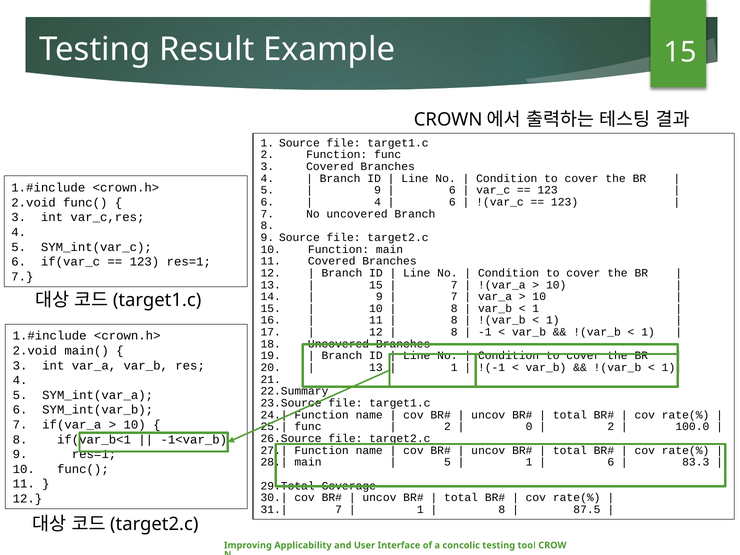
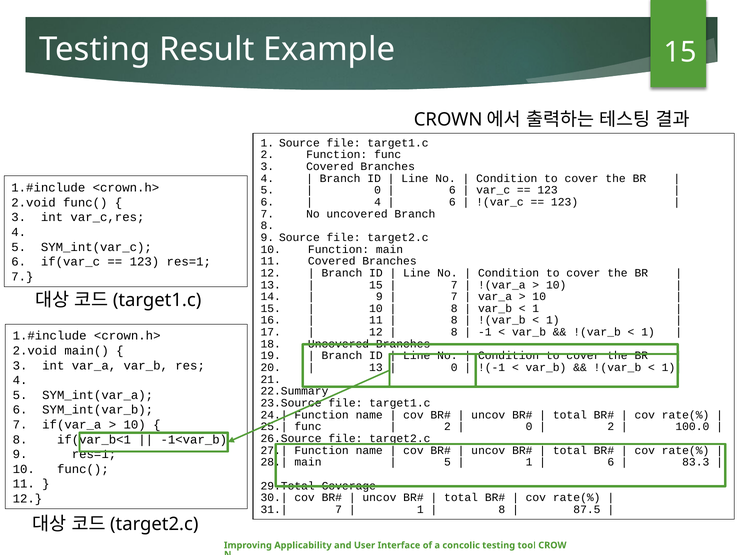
9 at (378, 190): 9 -> 0
1 at (454, 368): 1 -> 0
